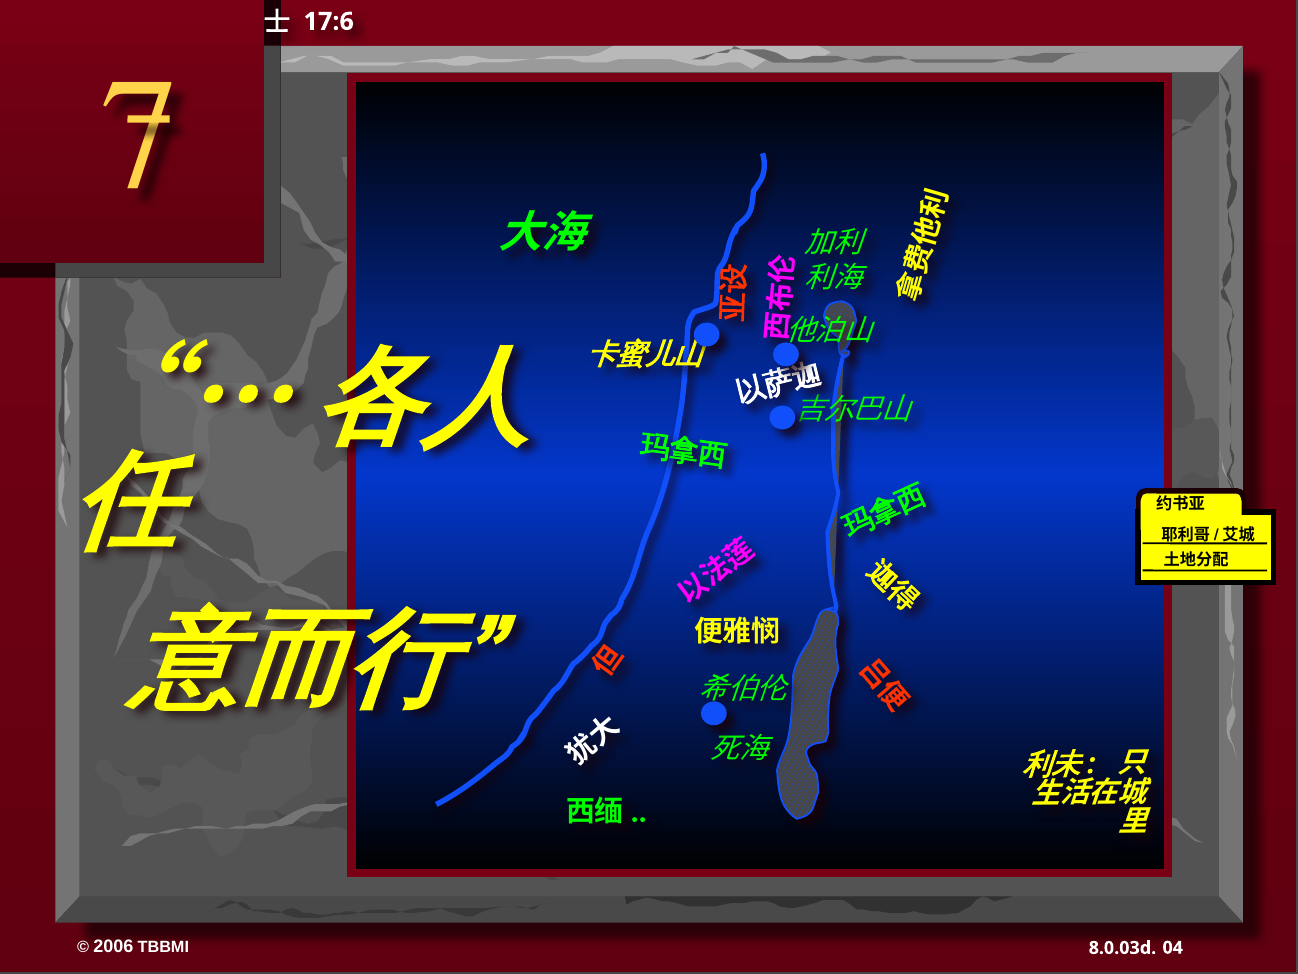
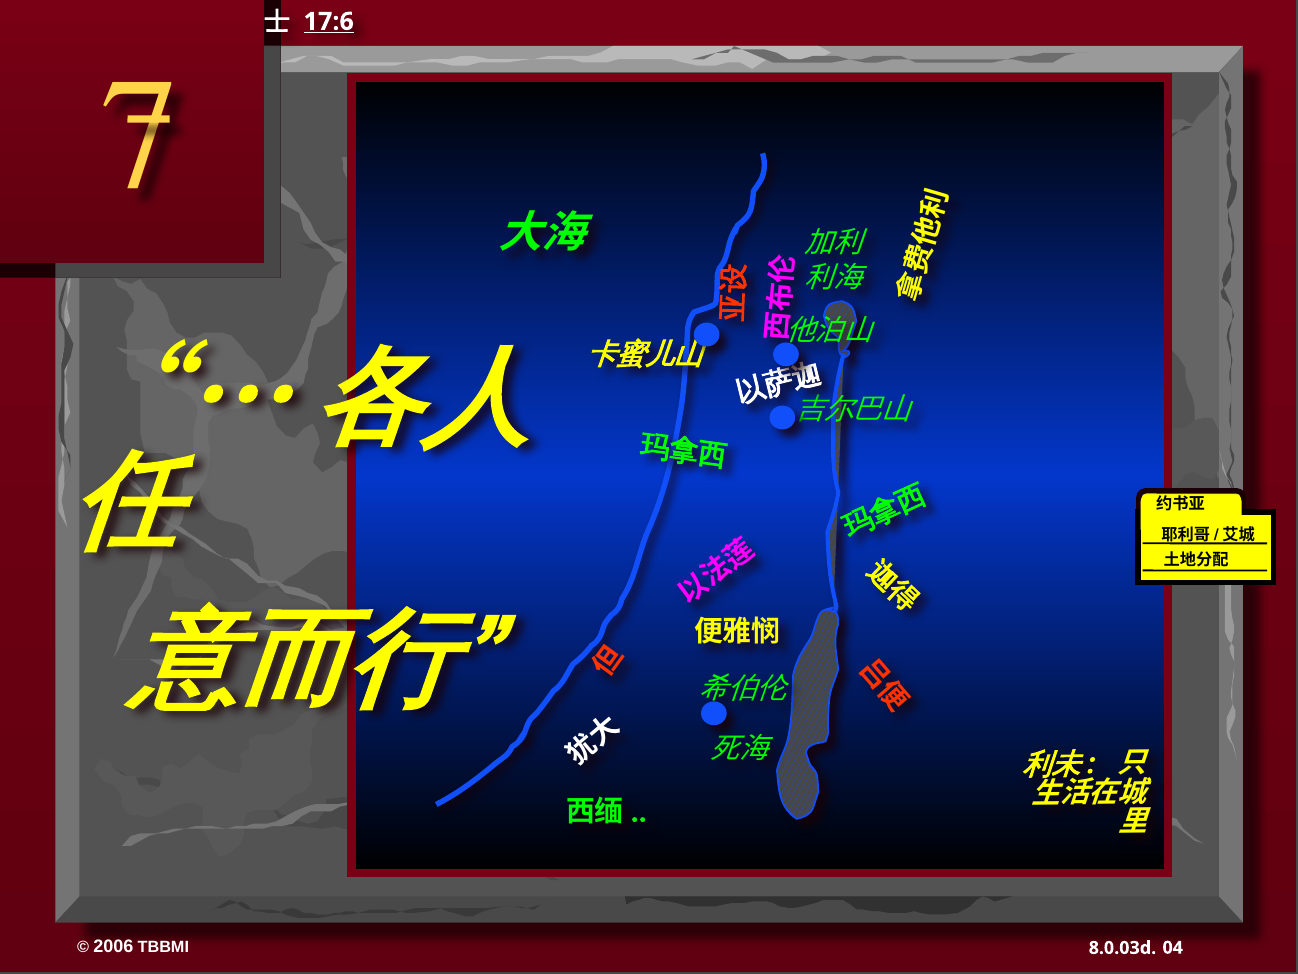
17:6 underline: none -> present
